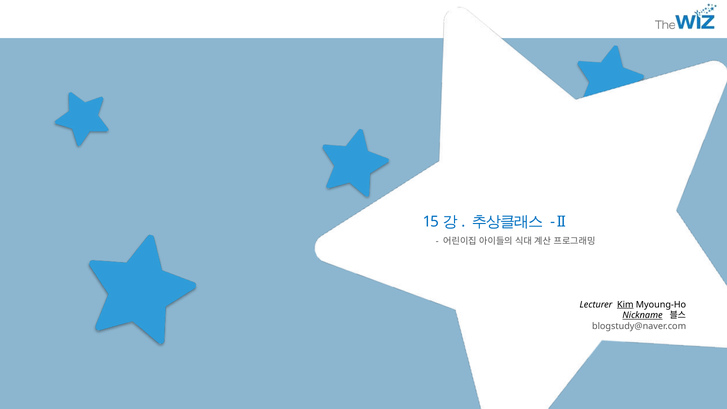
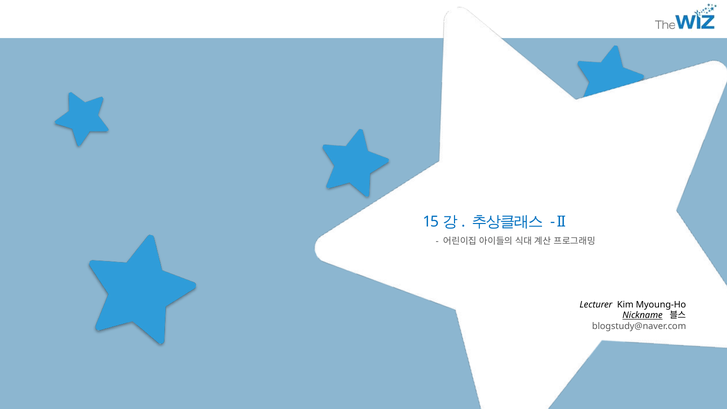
Kim underline: present -> none
